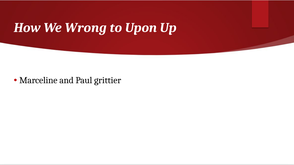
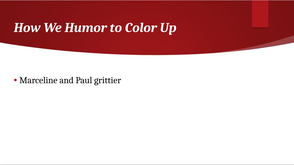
Wrong: Wrong -> Humor
Upon: Upon -> Color
